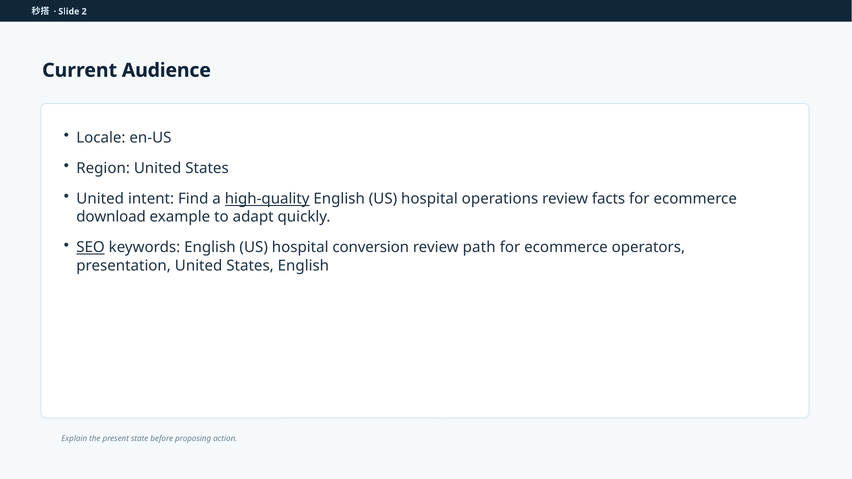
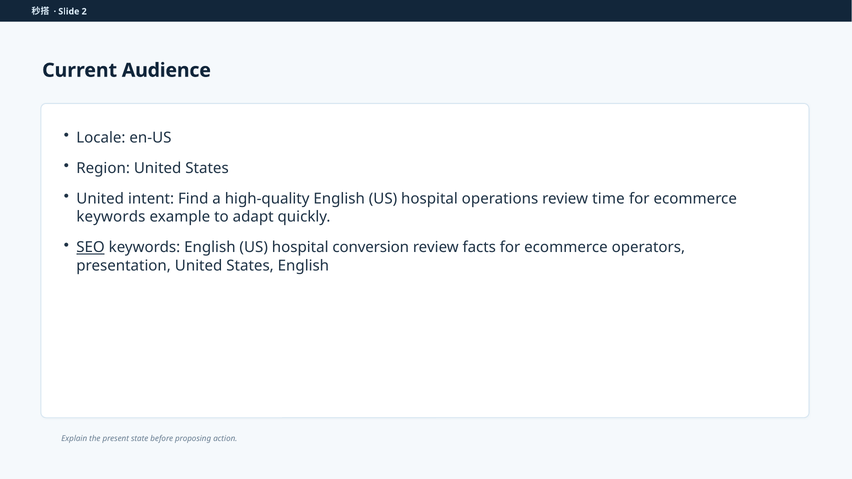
high-quality underline: present -> none
facts: facts -> time
download at (111, 217): download -> keywords
path: path -> facts
